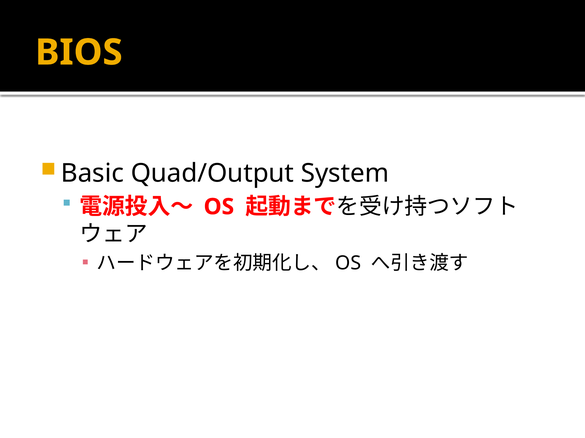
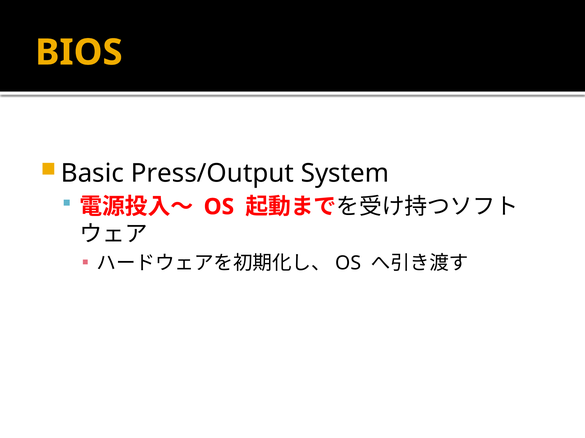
Quad/Output: Quad/Output -> Press/Output
